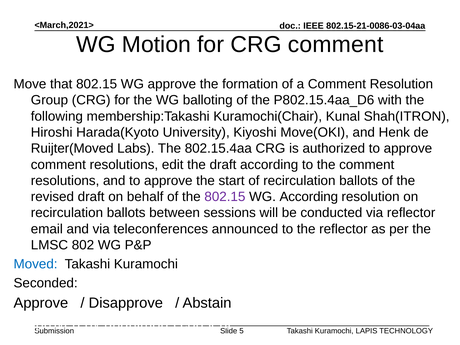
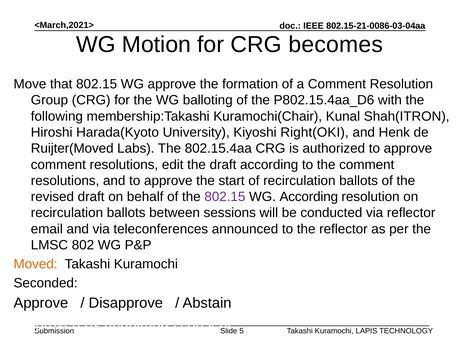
CRG comment: comment -> becomes
Move(OKI: Move(OKI -> Right(OKI
Moved colour: blue -> orange
